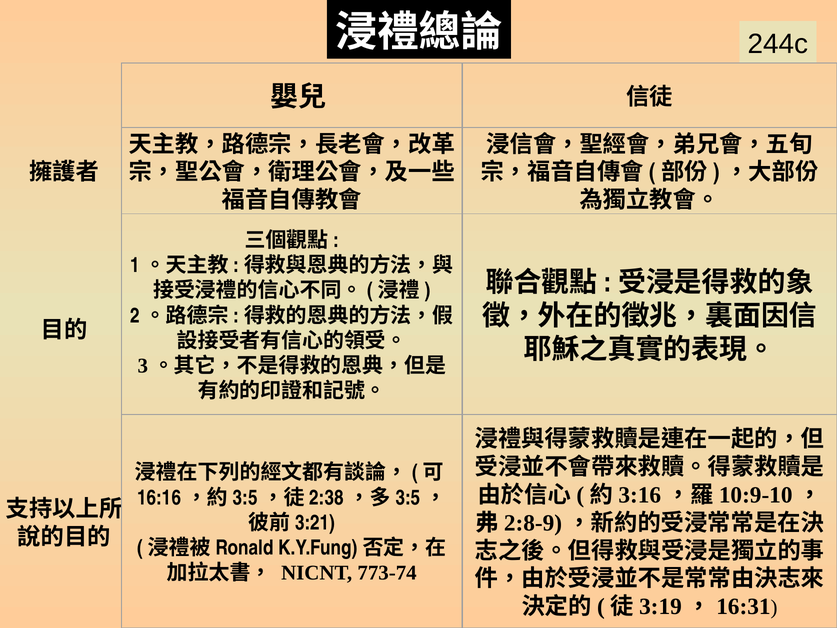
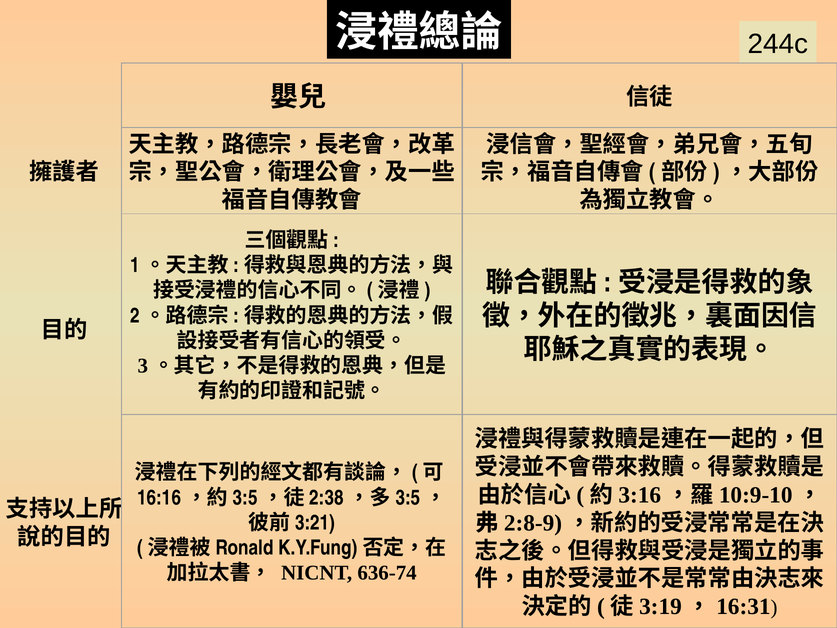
773-74: 773-74 -> 636-74
